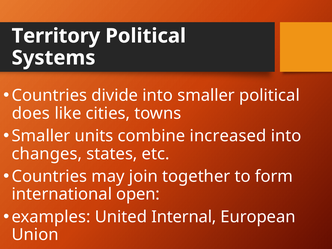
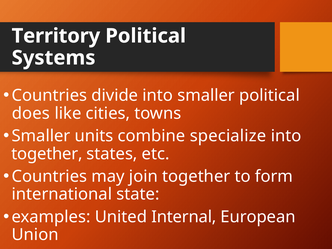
increased: increased -> specialize
changes at (47, 154): changes -> together
open: open -> state
